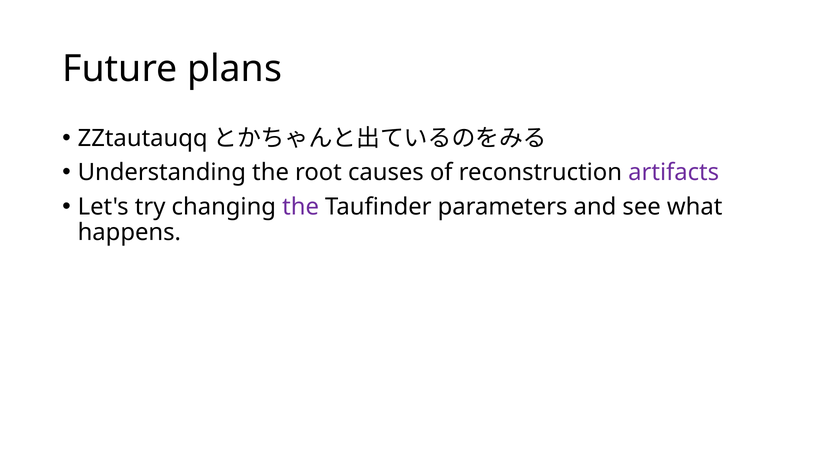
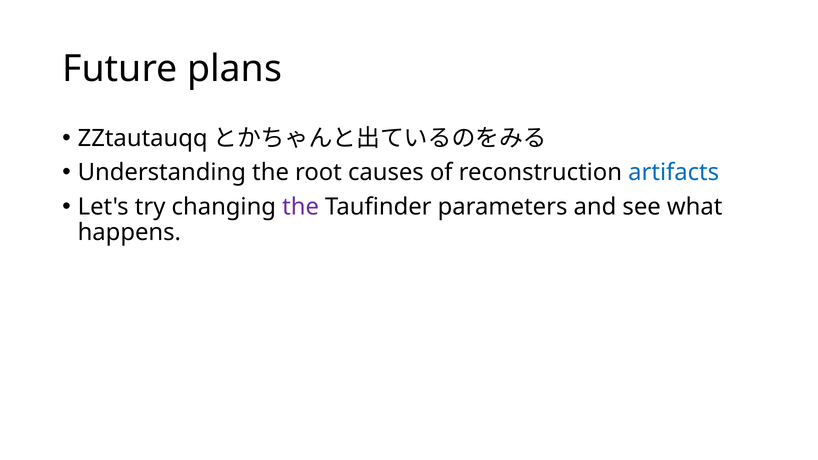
artifacts colour: purple -> blue
